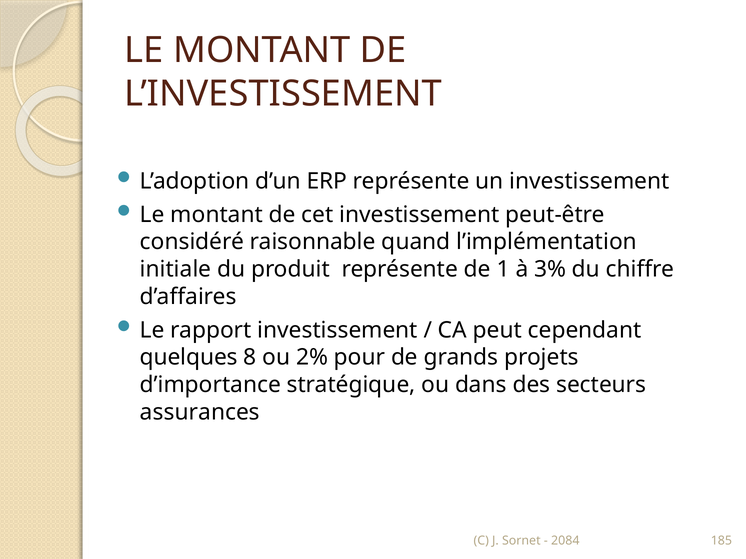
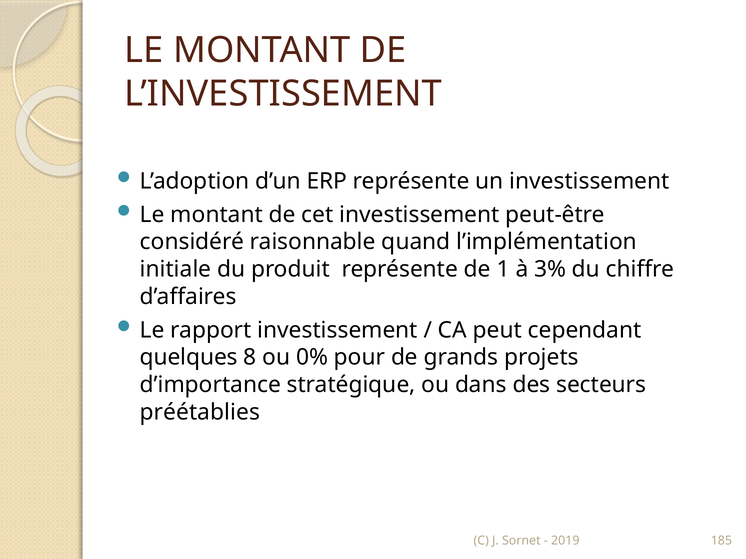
2%: 2% -> 0%
assurances: assurances -> préétablies
2084: 2084 -> 2019
